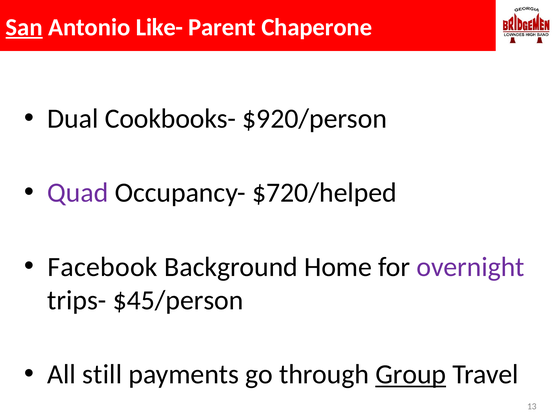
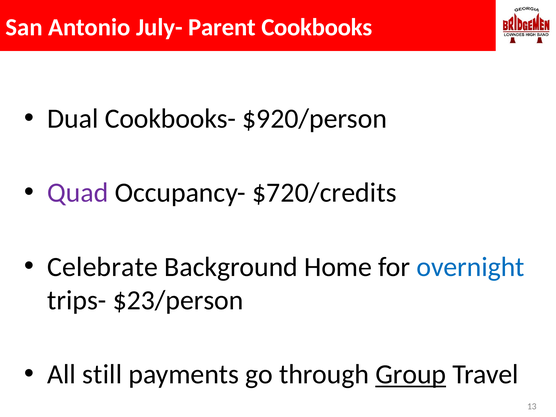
San underline: present -> none
Like-: Like- -> July-
Chaperone: Chaperone -> Cookbooks
$720/helped: $720/helped -> $720/credits
Facebook: Facebook -> Celebrate
overnight colour: purple -> blue
$45/person: $45/person -> $23/person
